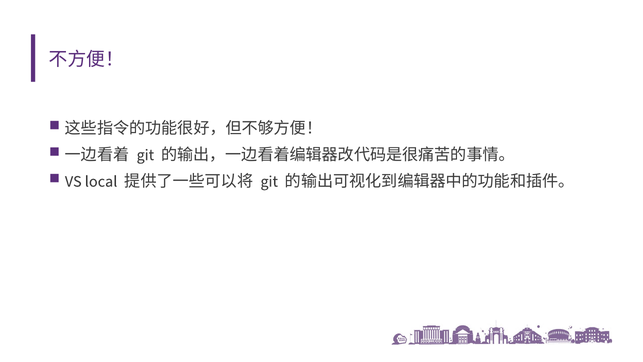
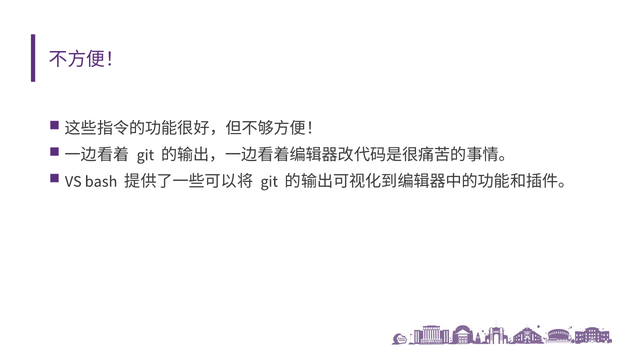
local: local -> bash
